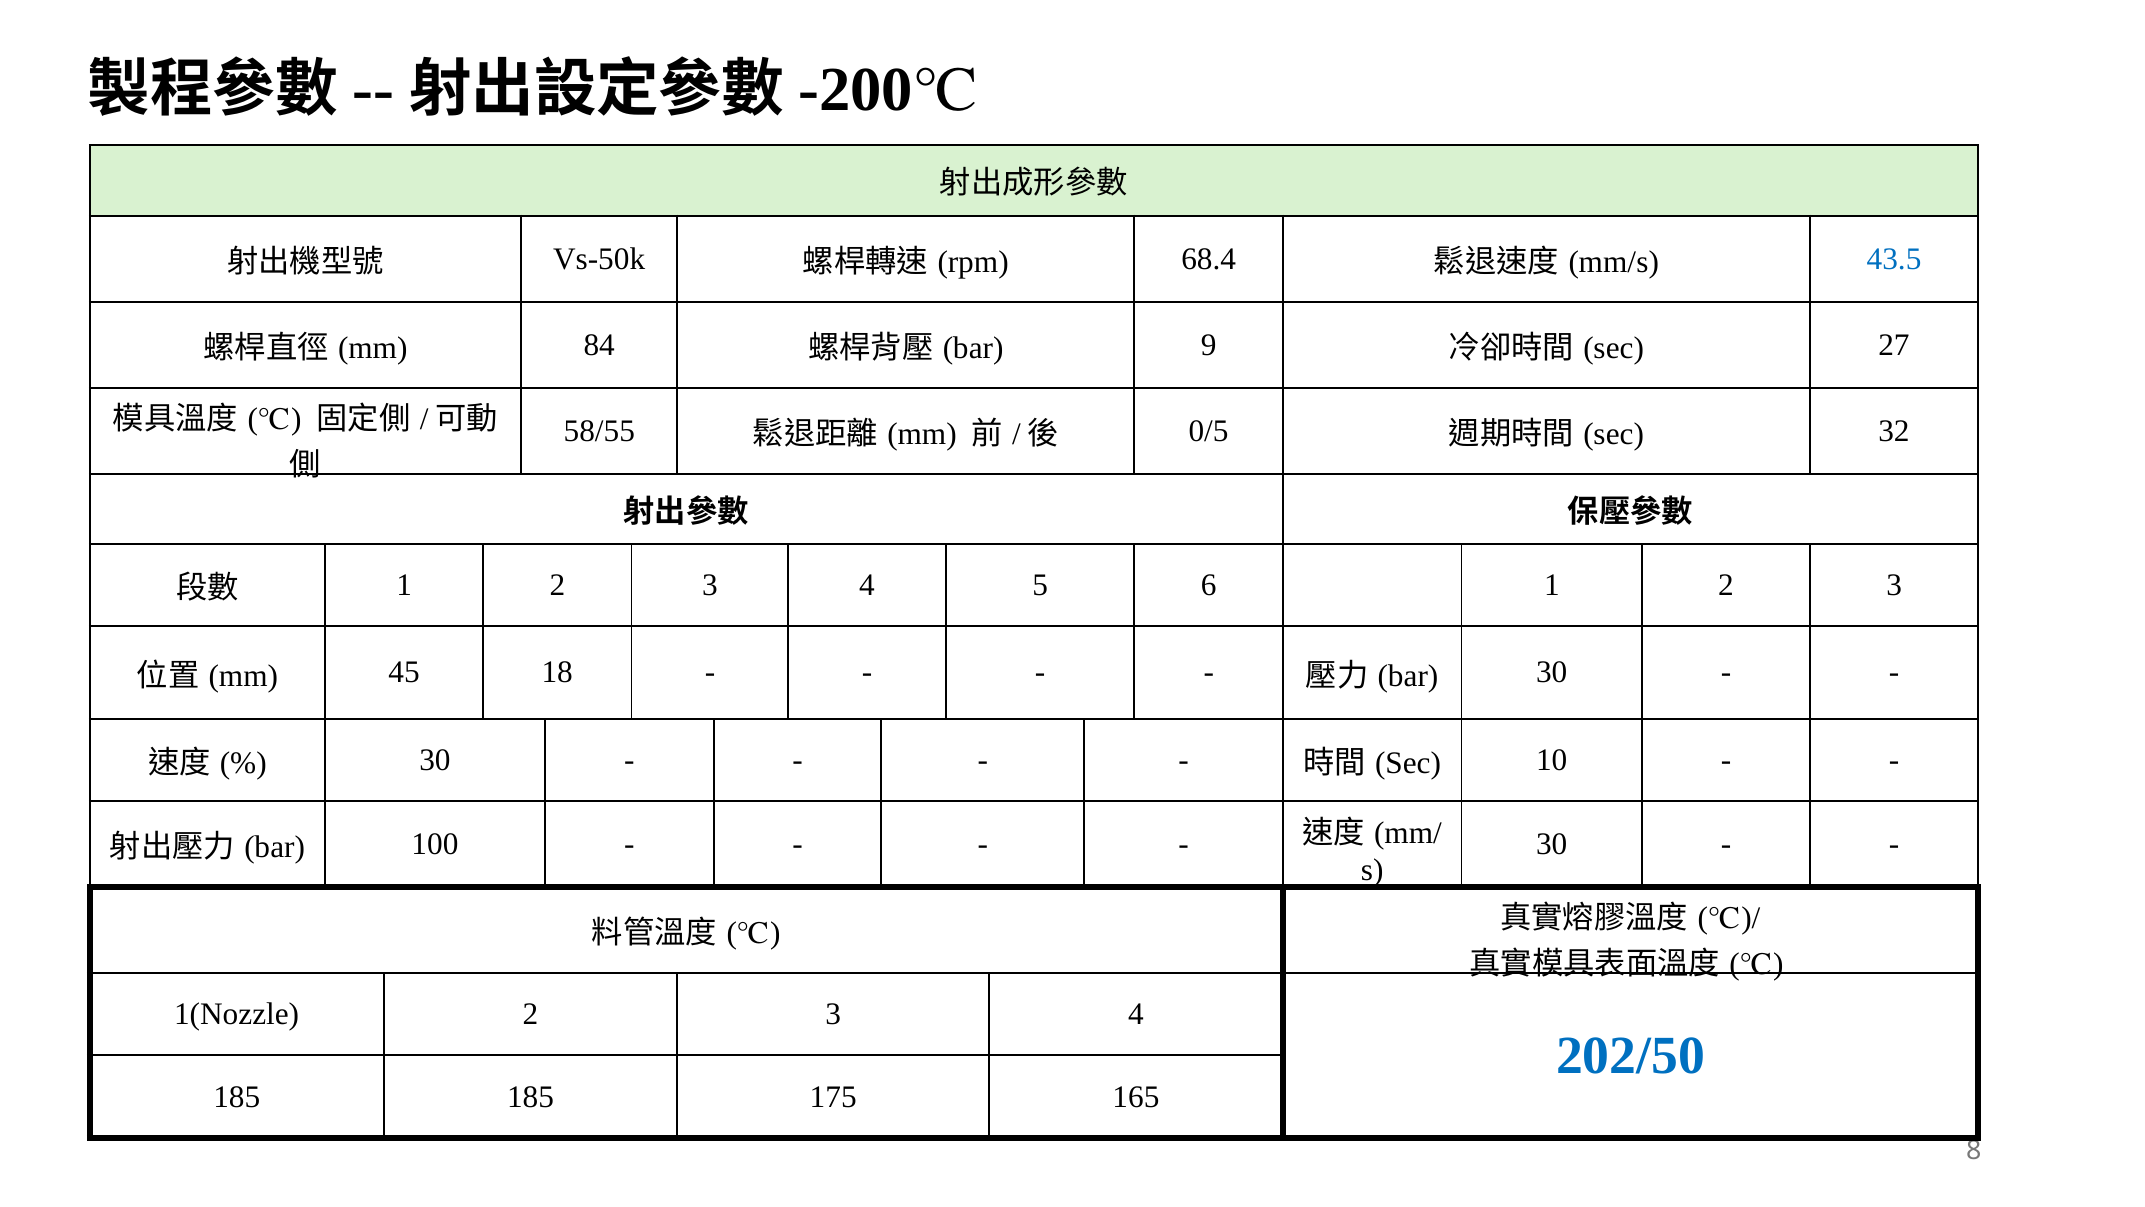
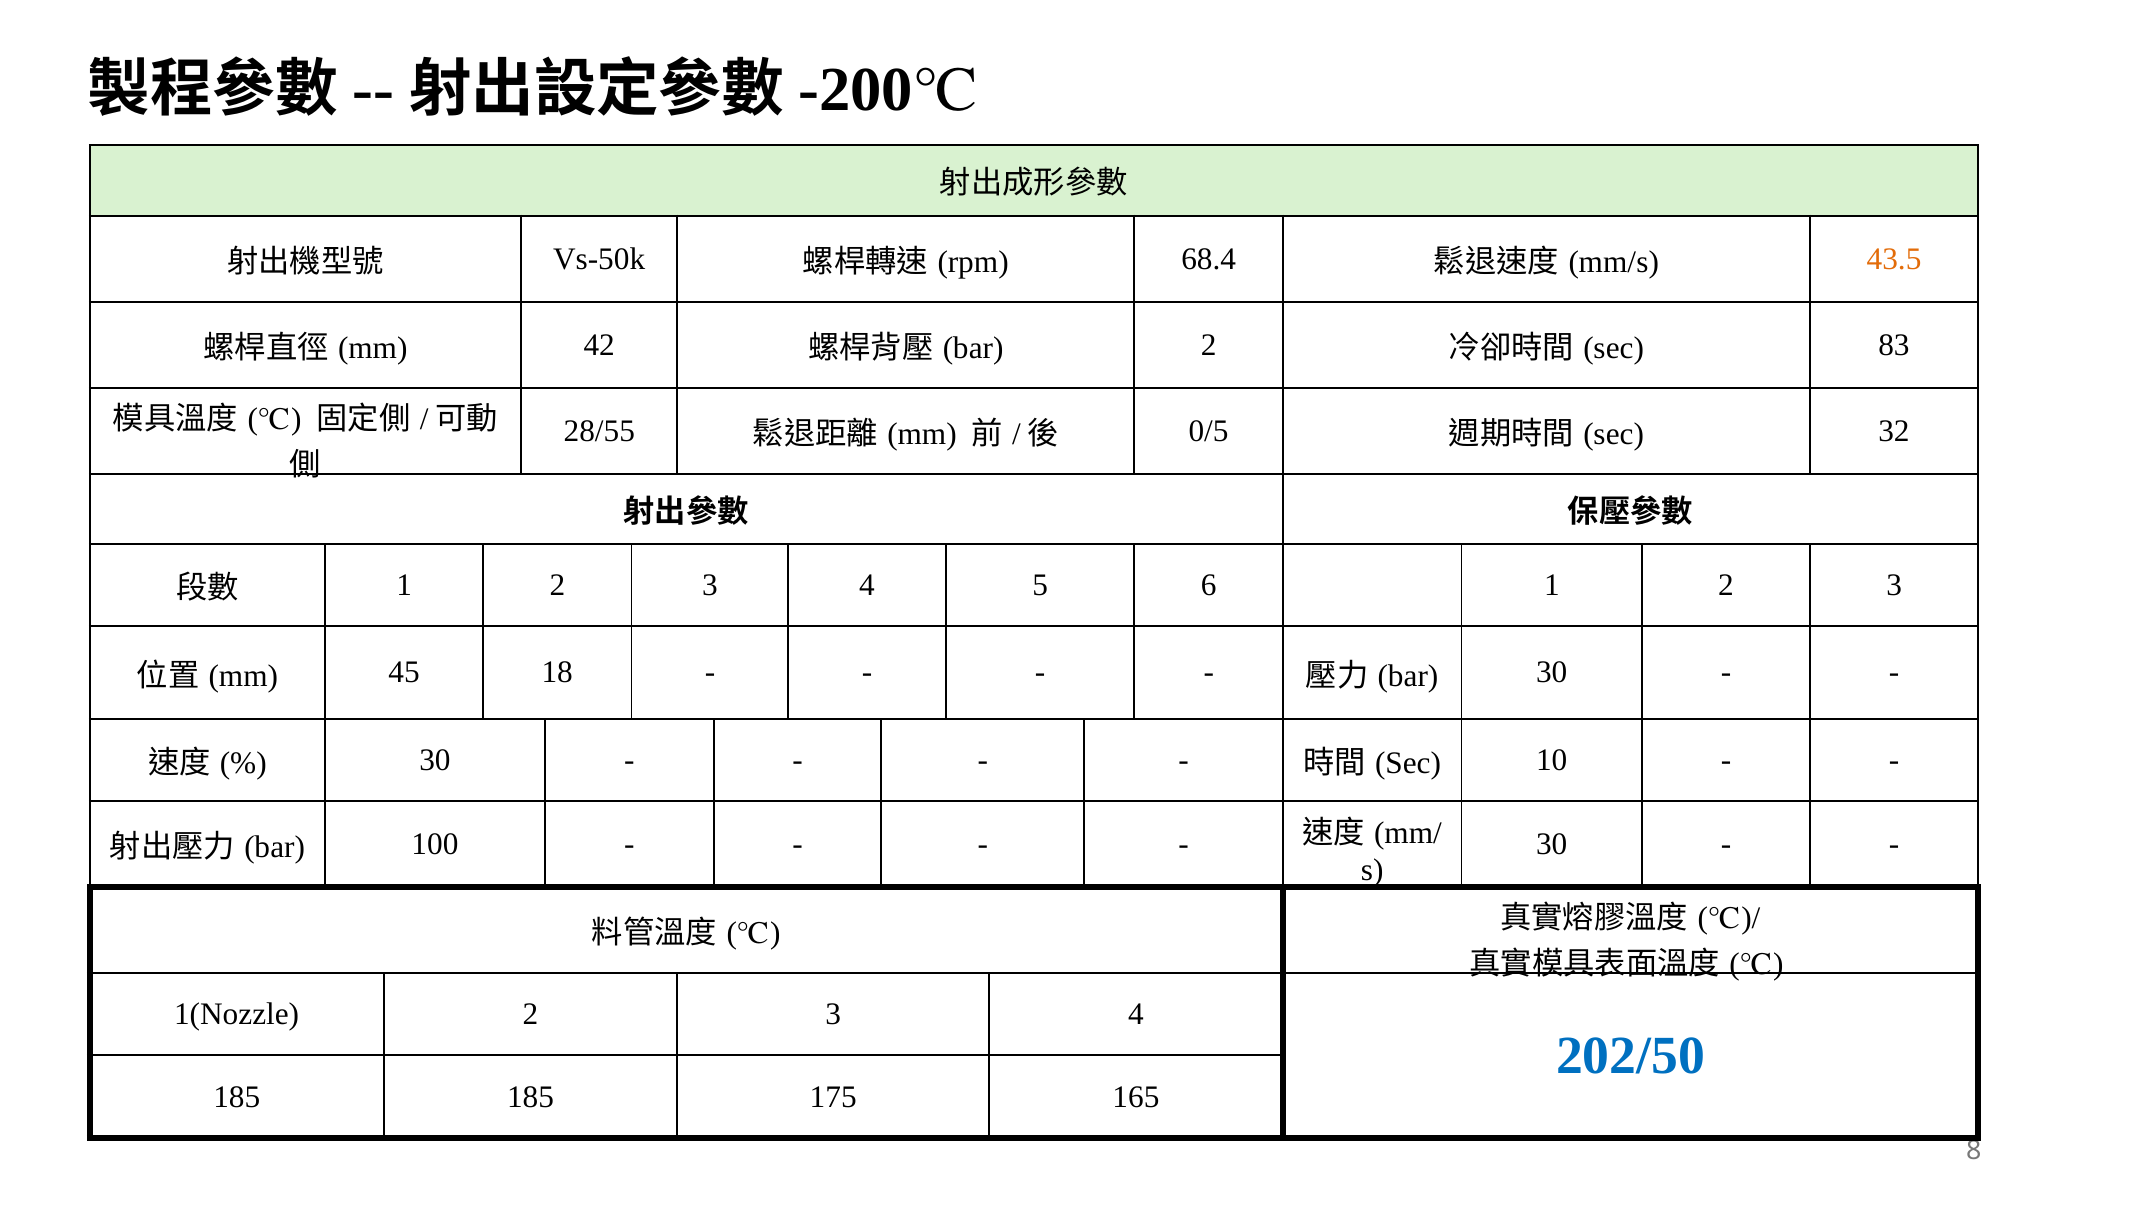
43.5 colour: blue -> orange
84: 84 -> 42
9 at (1209, 345): 9 -> 2
27: 27 -> 83
58/55: 58/55 -> 28/55
